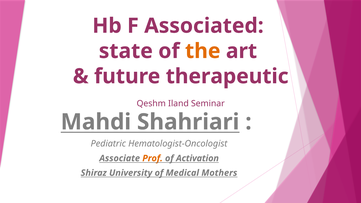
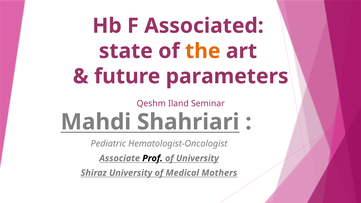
therapeutic: therapeutic -> parameters
Prof colour: orange -> black
of Activation: Activation -> University
